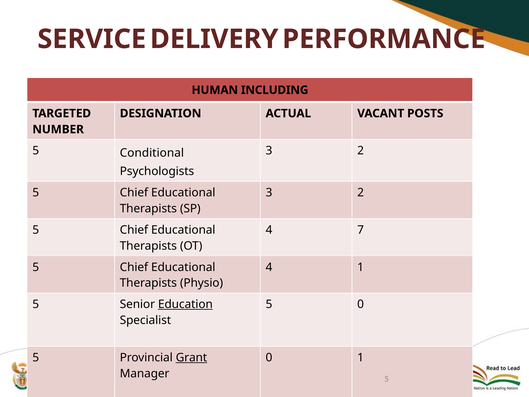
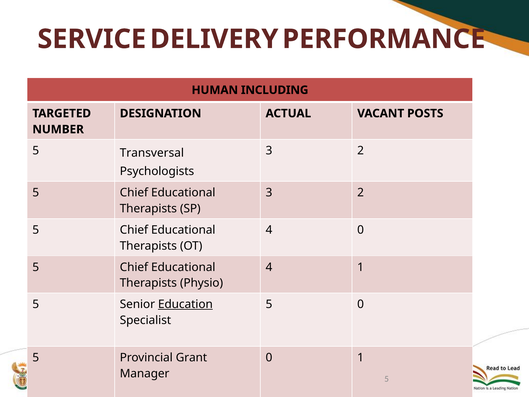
Conditional: Conditional -> Transversal
4 7: 7 -> 0
Grant underline: present -> none
